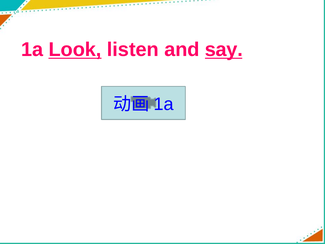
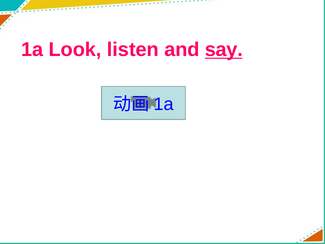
Look underline: present -> none
